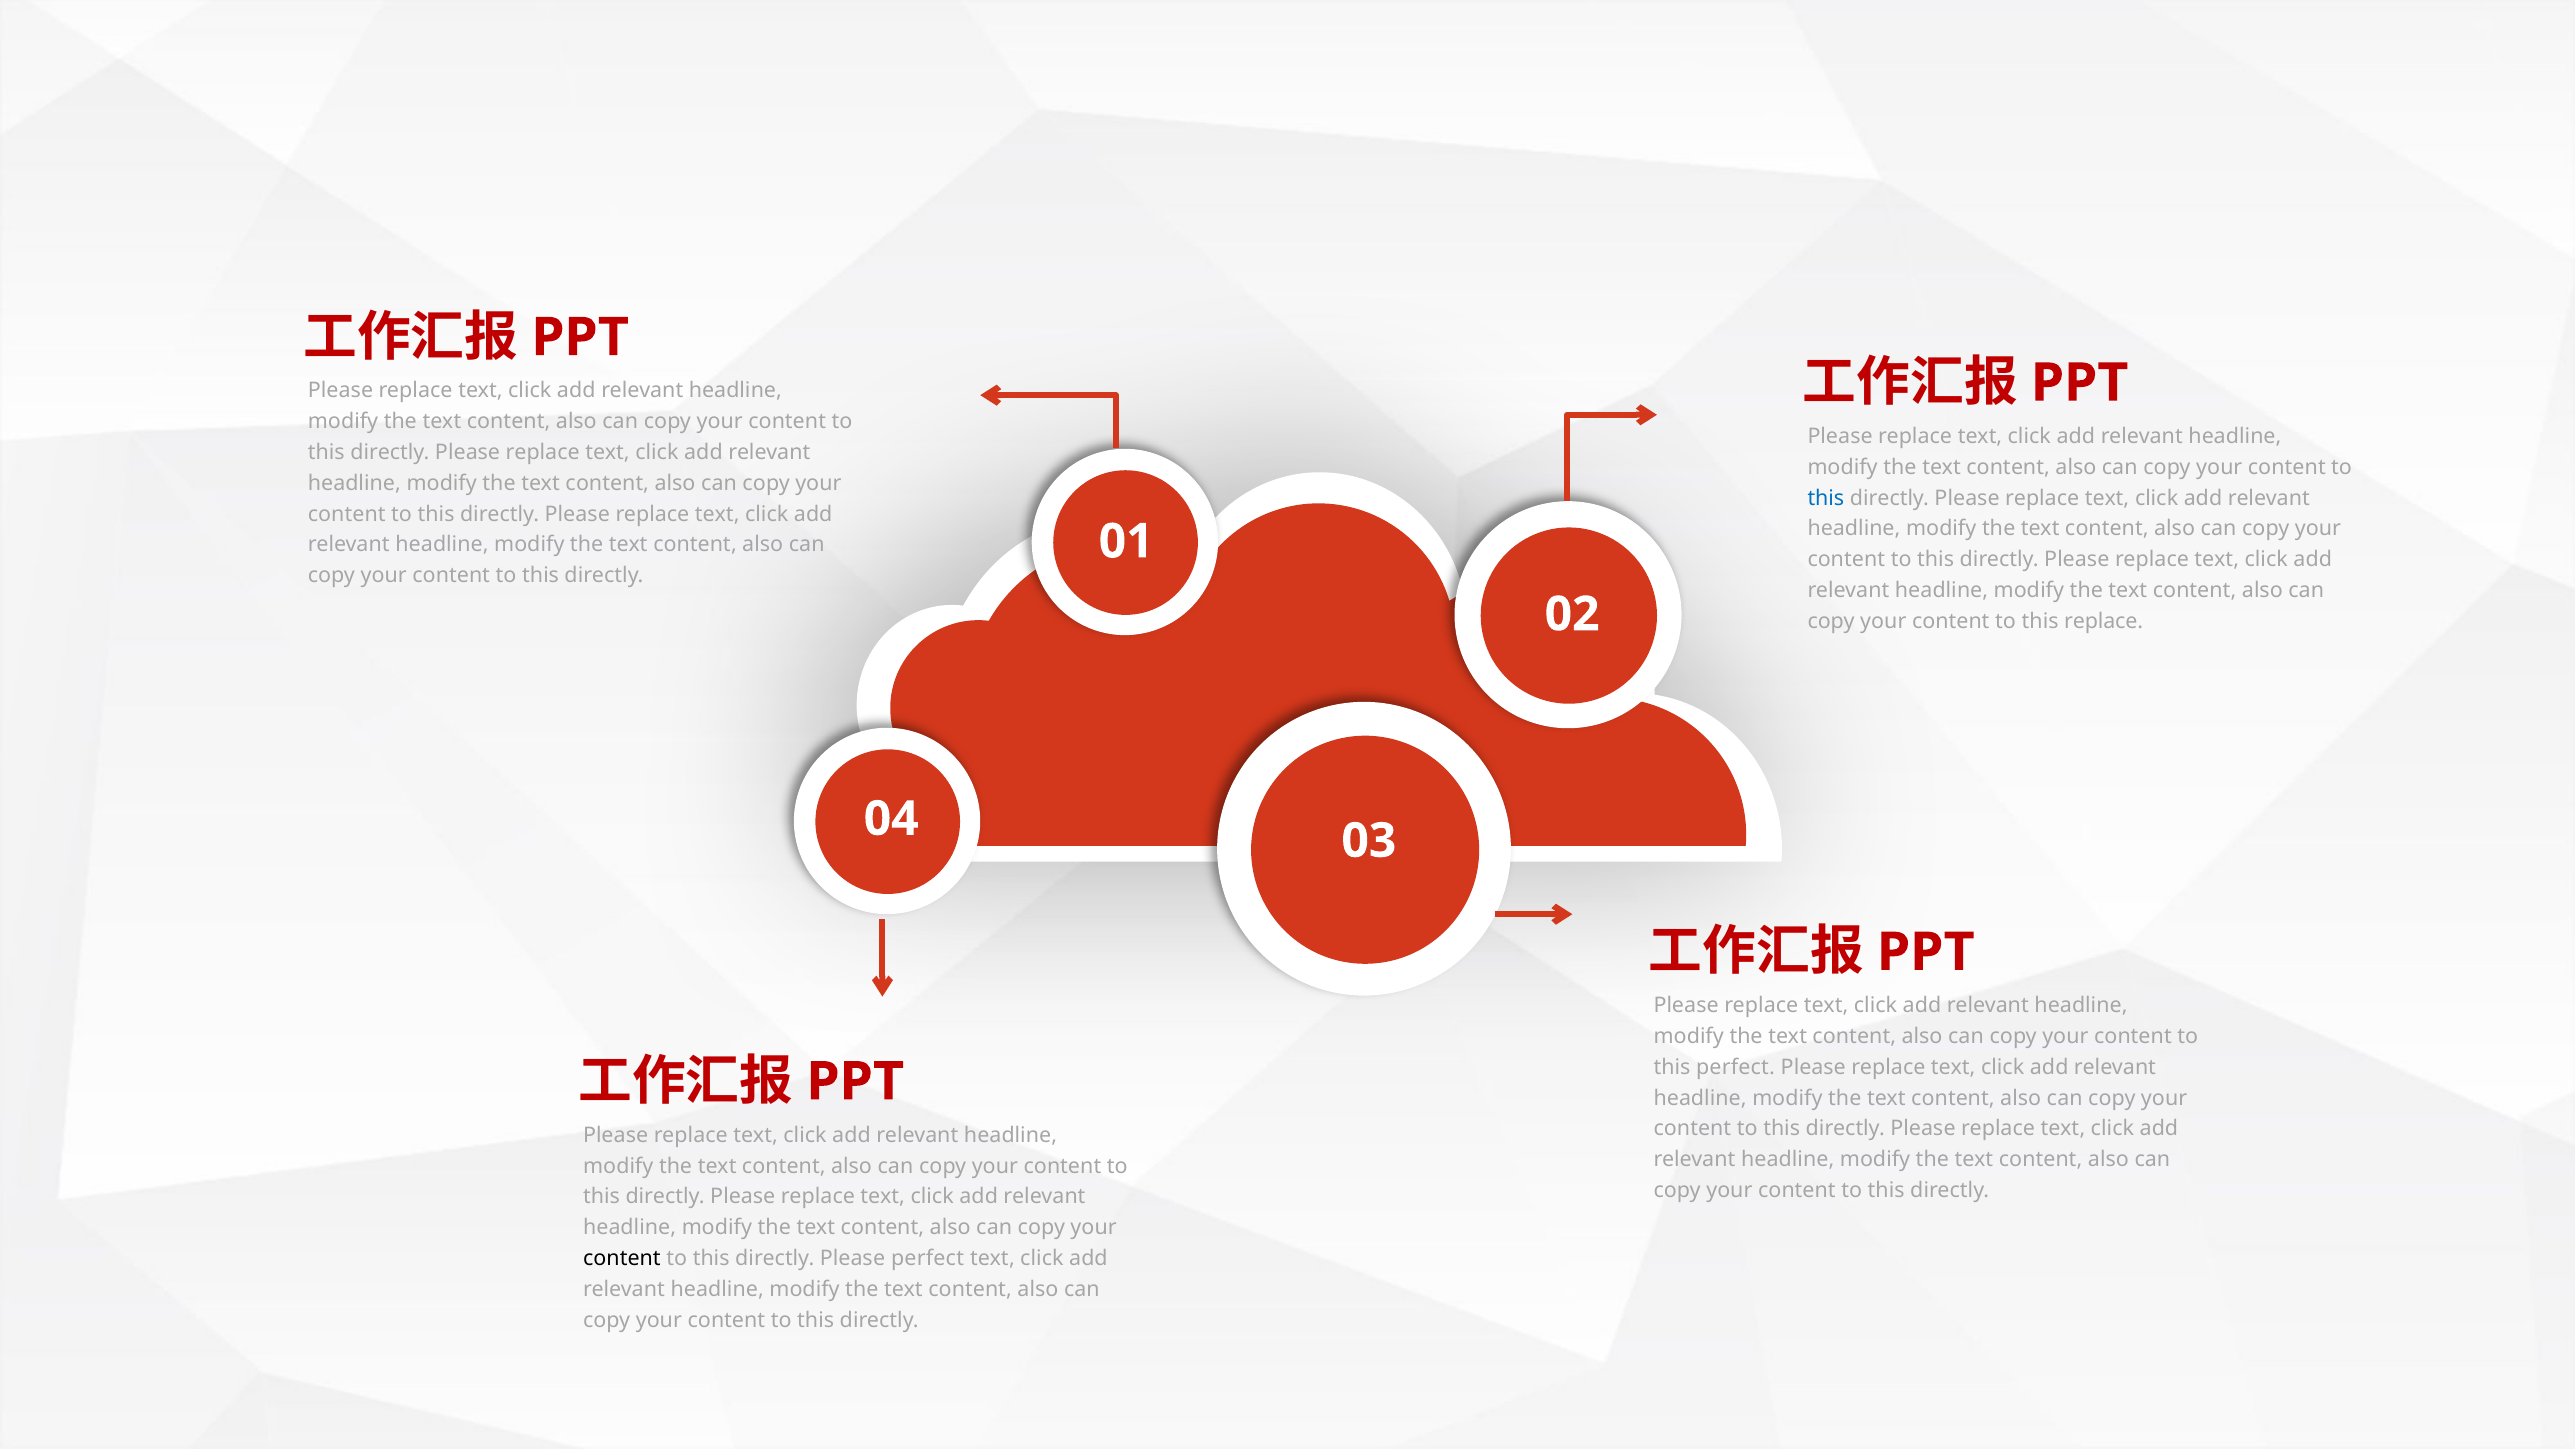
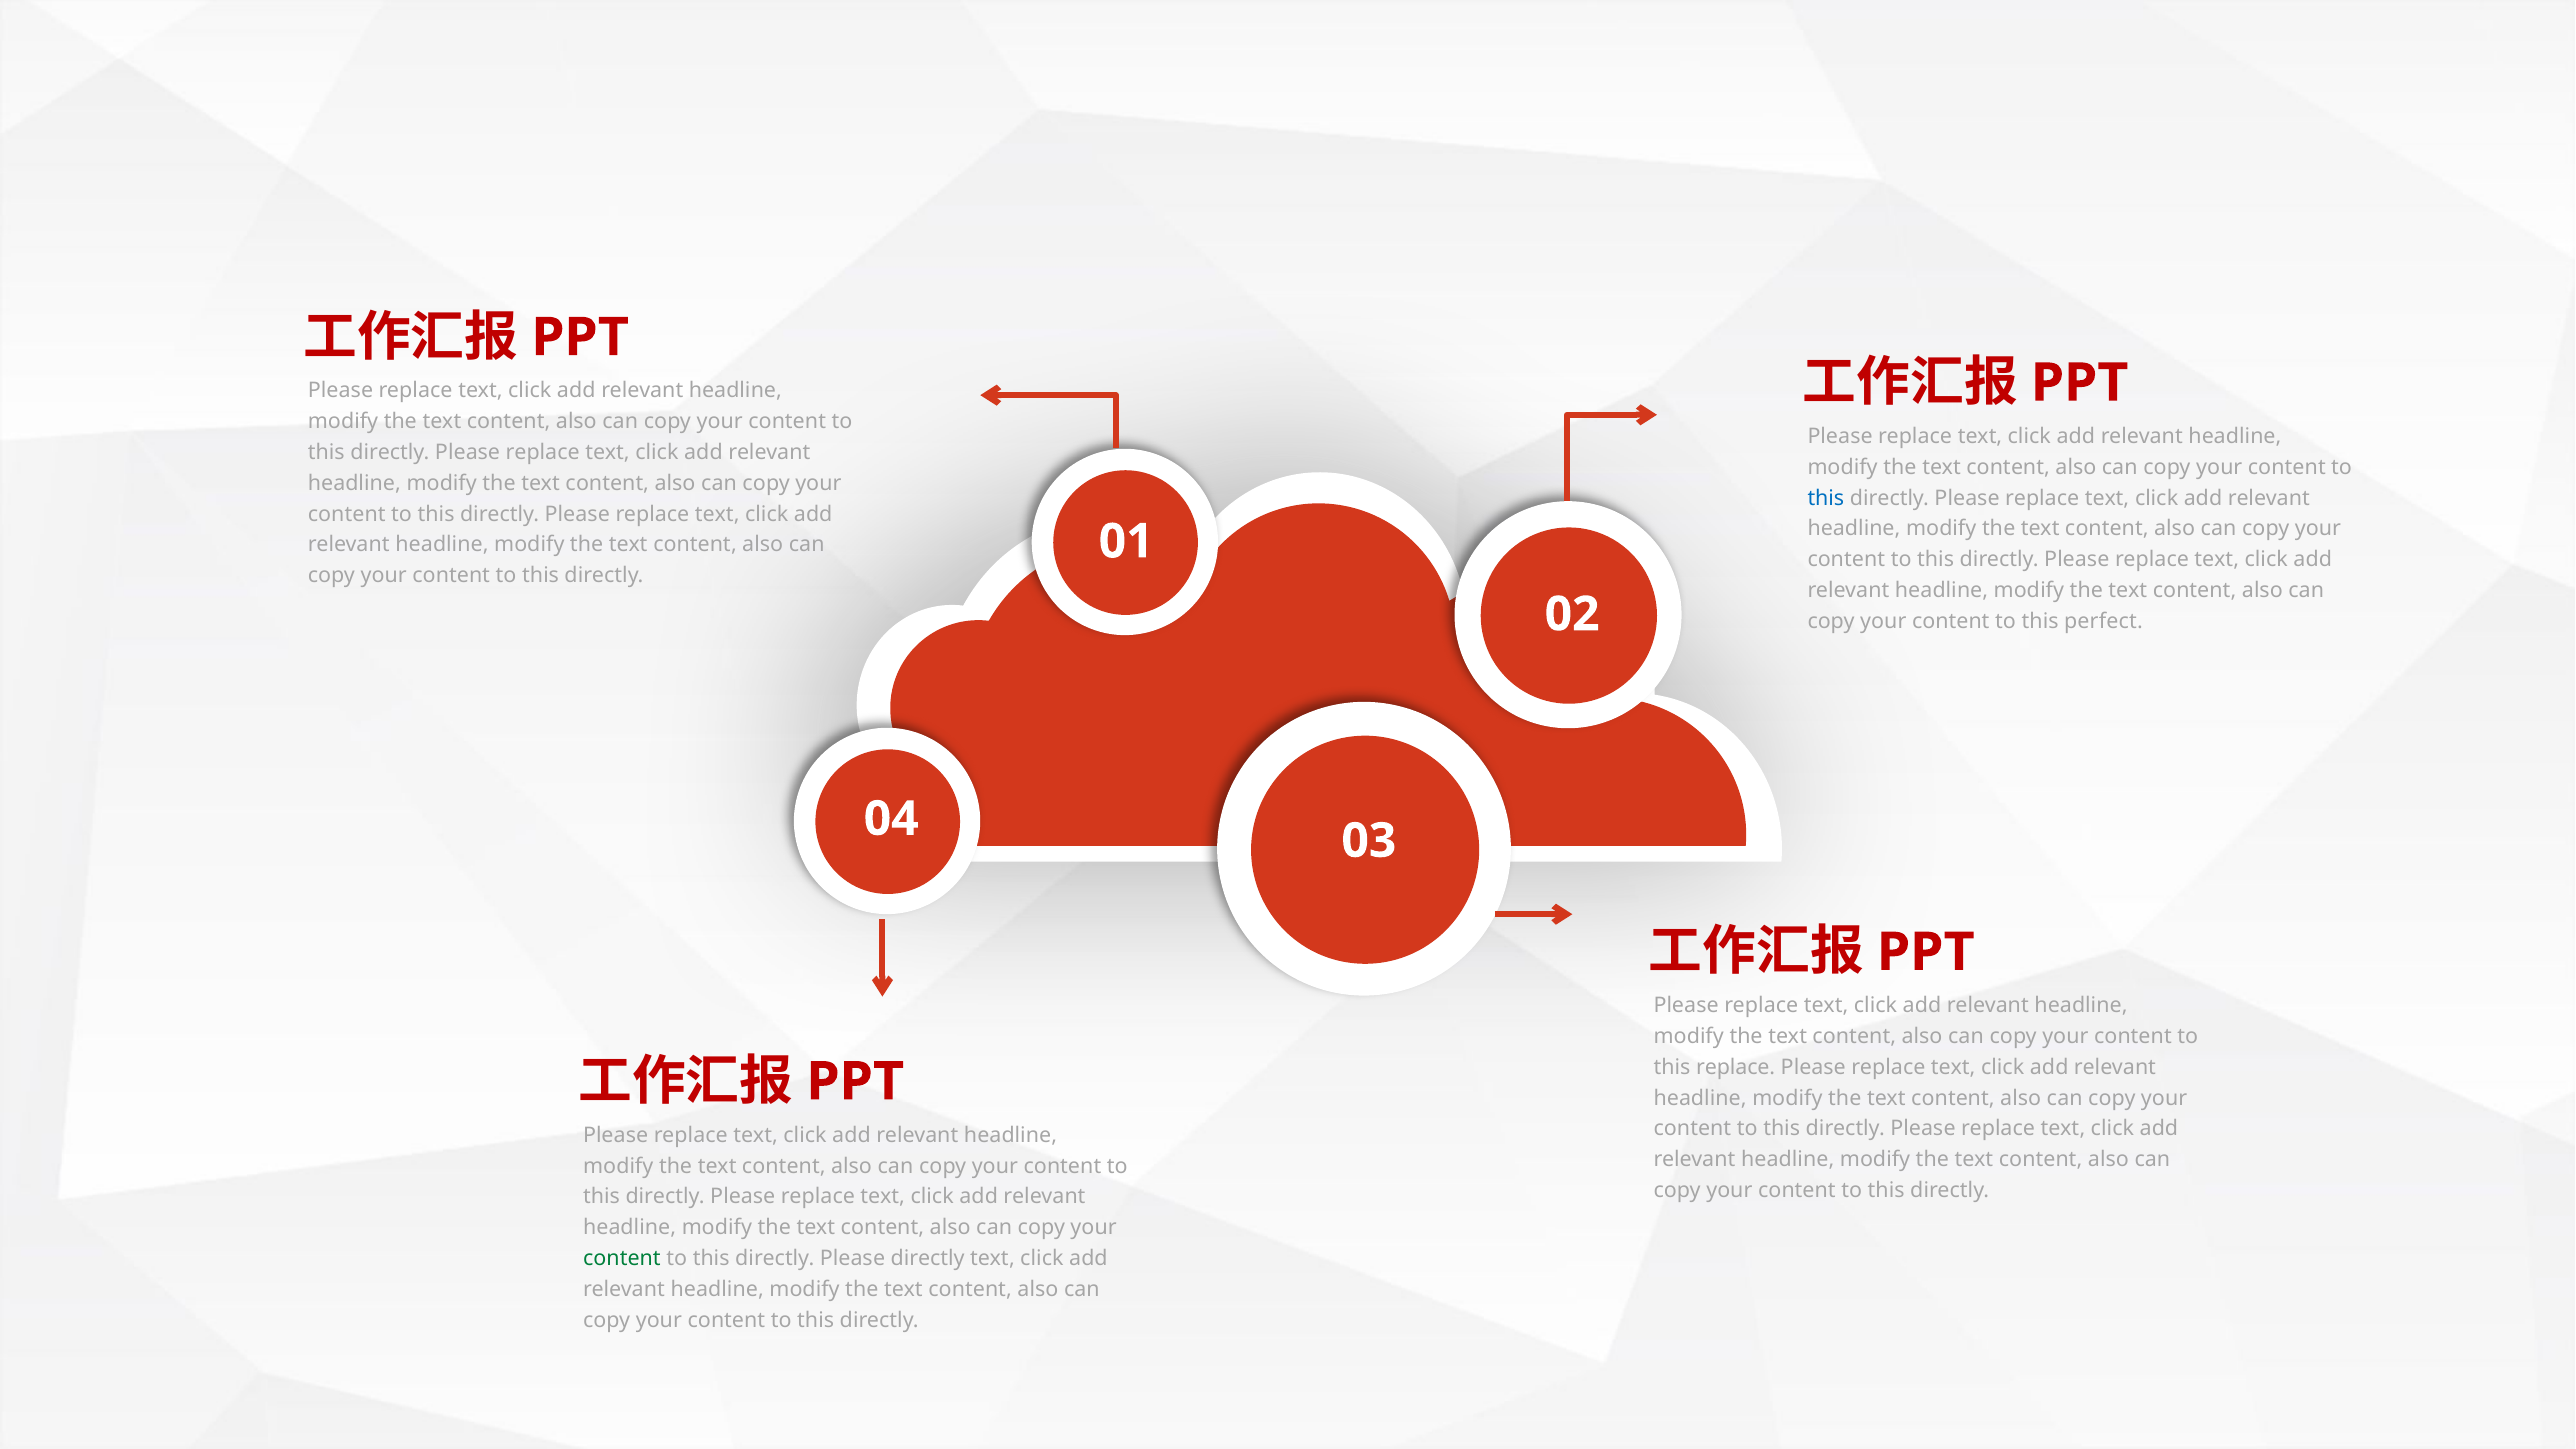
this replace: replace -> perfect
this perfect: perfect -> replace
content at (622, 1258) colour: black -> green
Please perfect: perfect -> directly
